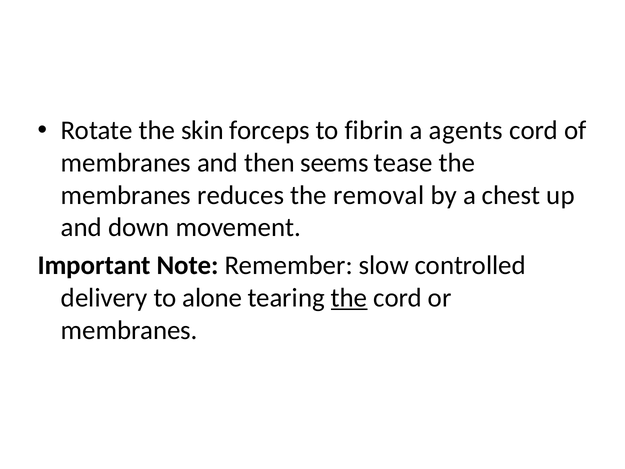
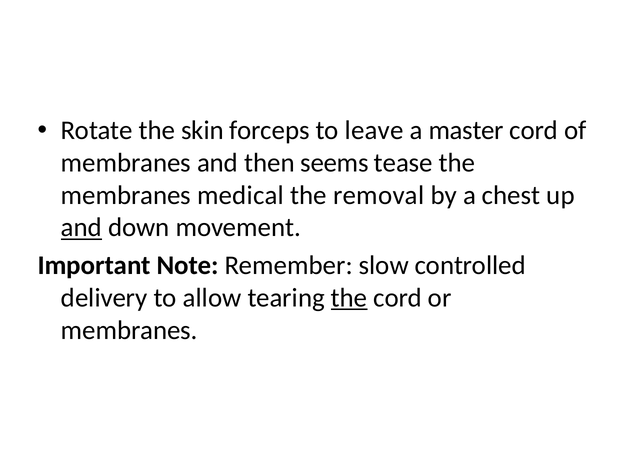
fibrin: fibrin -> leave
agents: agents -> master
reduces: reduces -> medical
and at (82, 227) underline: none -> present
alone: alone -> allow
